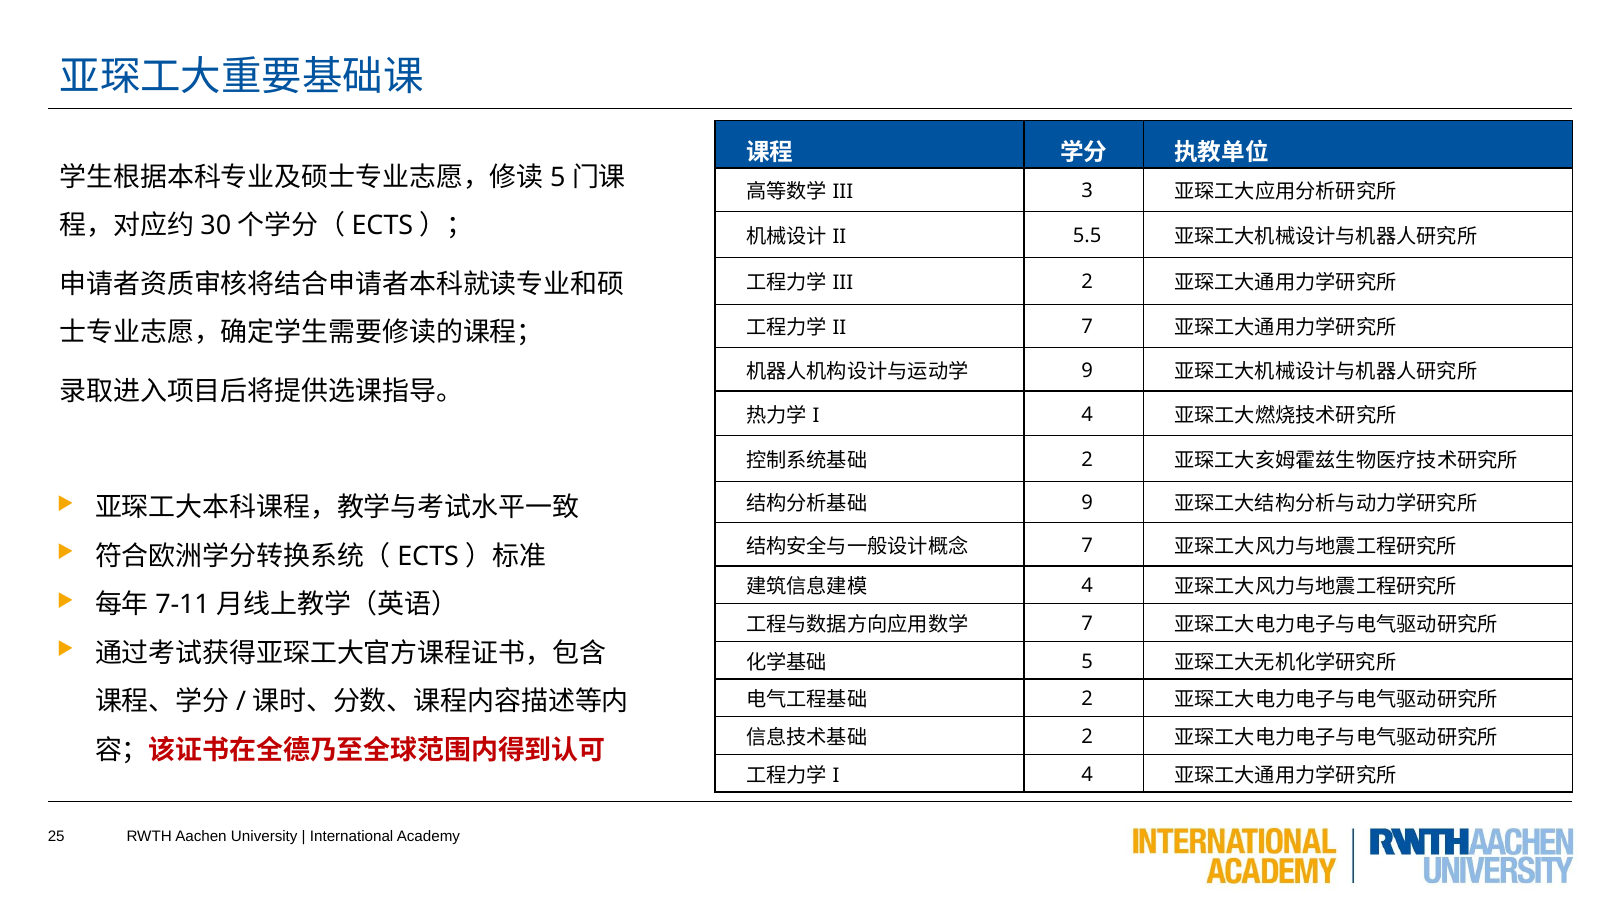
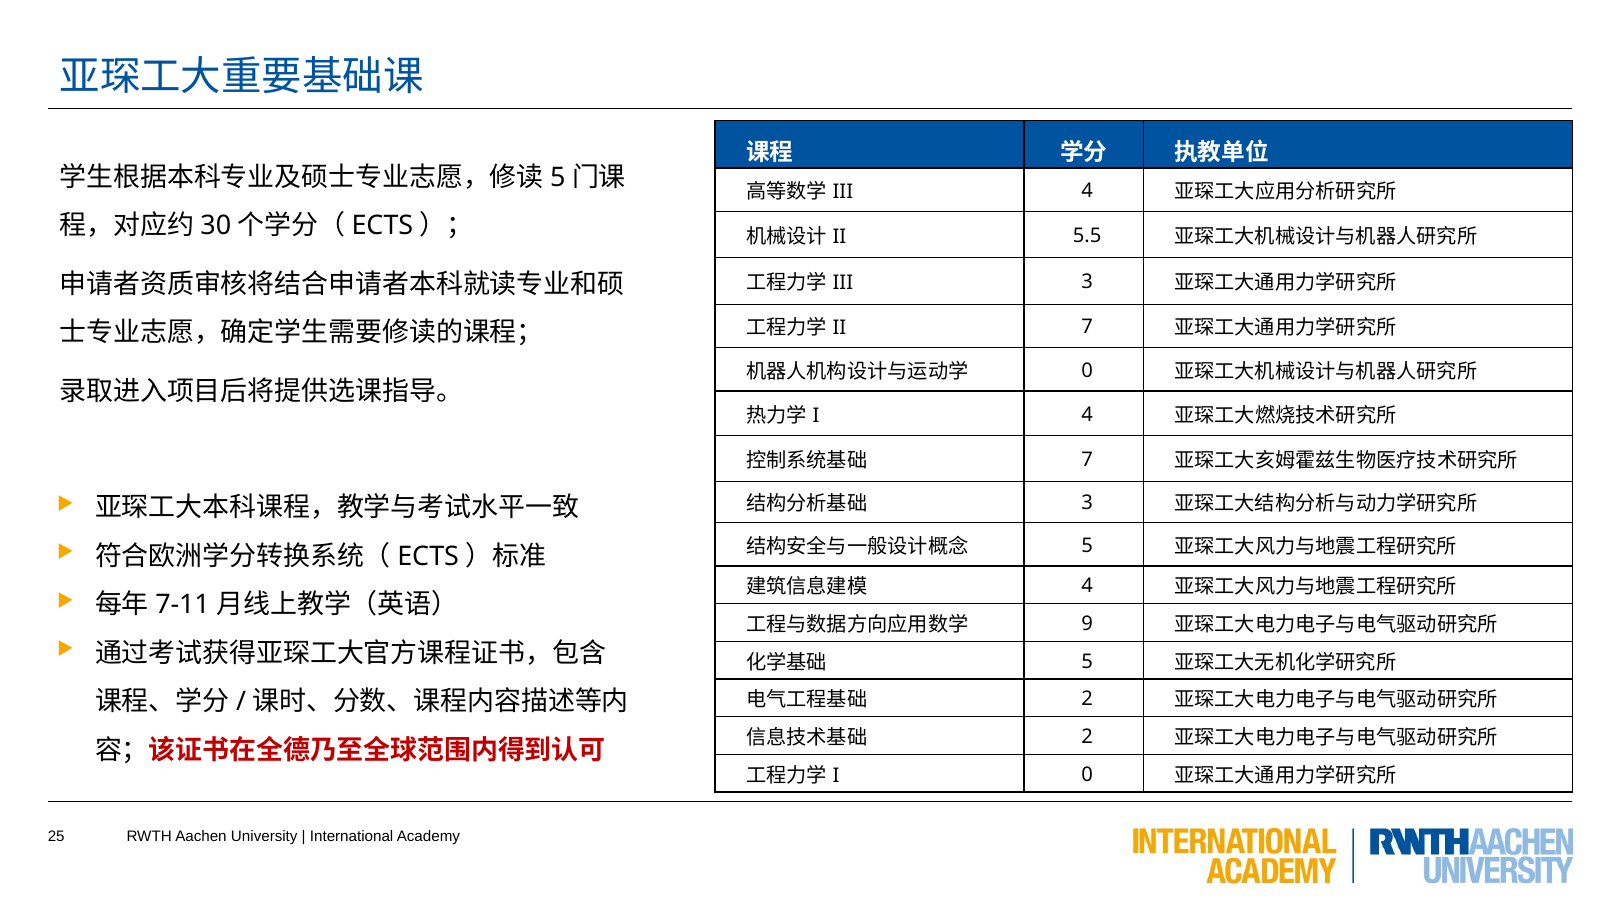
3 at (1087, 191): 3 -> 4
2 at (1087, 282): 2 -> 3
9 at (1087, 371): 9 -> 0
2 at (1087, 460): 2 -> 7
9 at (1087, 503): 9 -> 3
7 at (1087, 546): 7 -> 5
7 at (1087, 624): 7 -> 9
4 at (1087, 775): 4 -> 0
